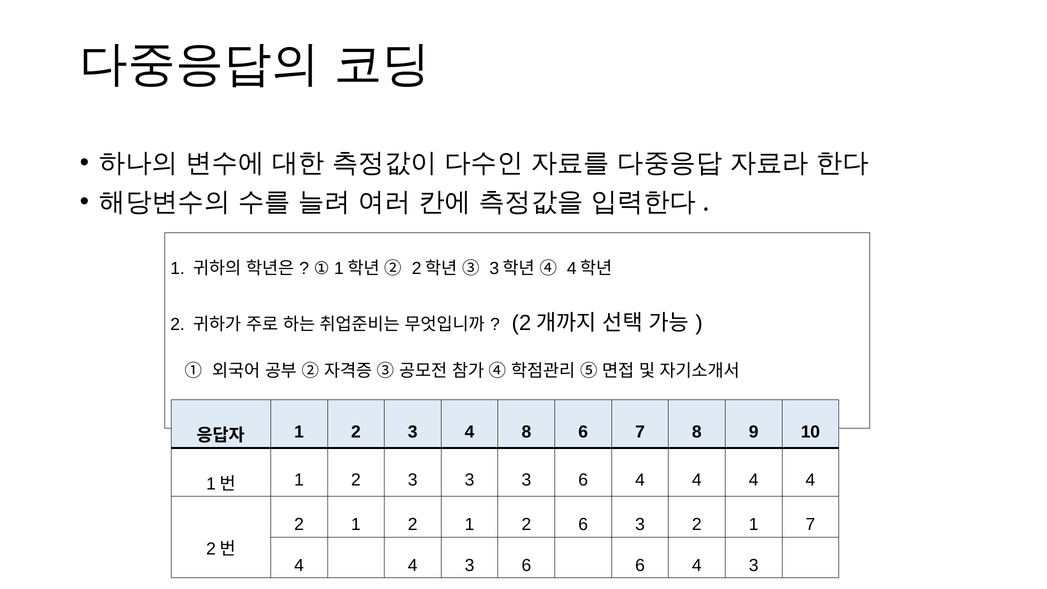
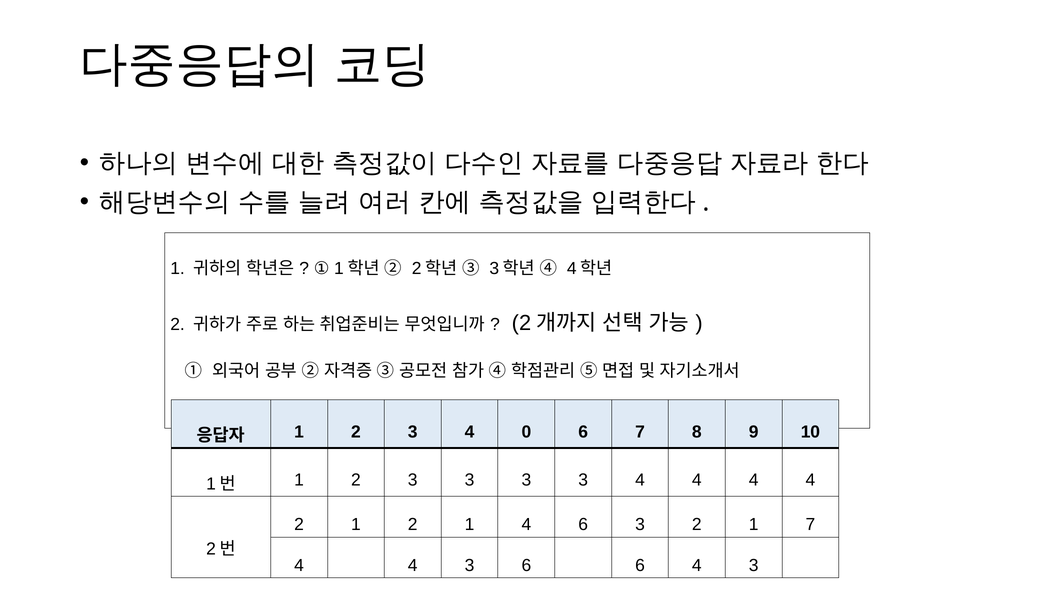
4 8: 8 -> 0
3 3 3 6: 6 -> 3
1 2 1 2: 2 -> 4
